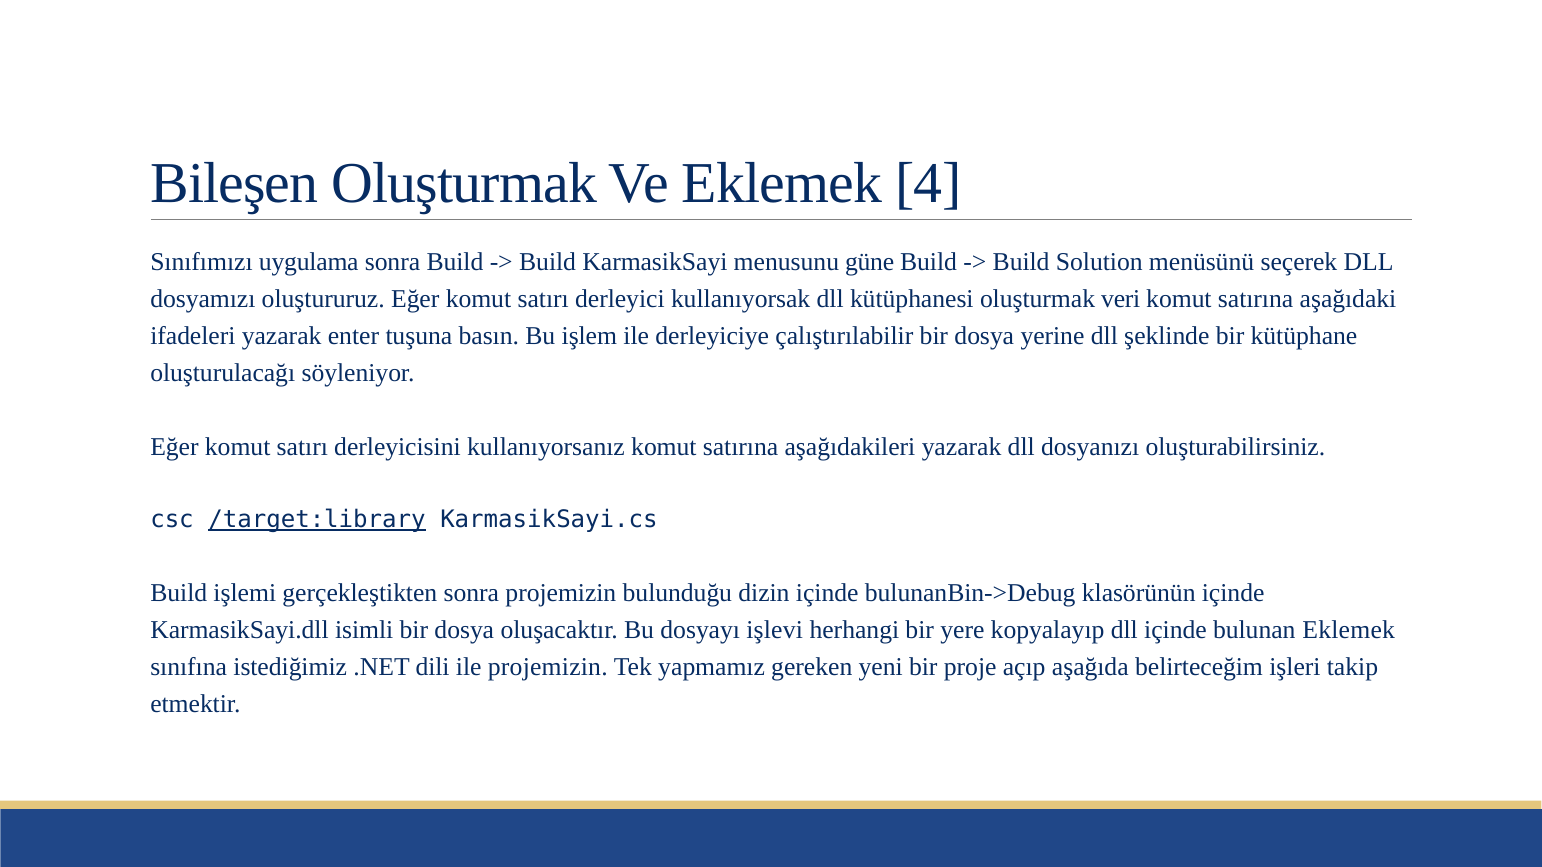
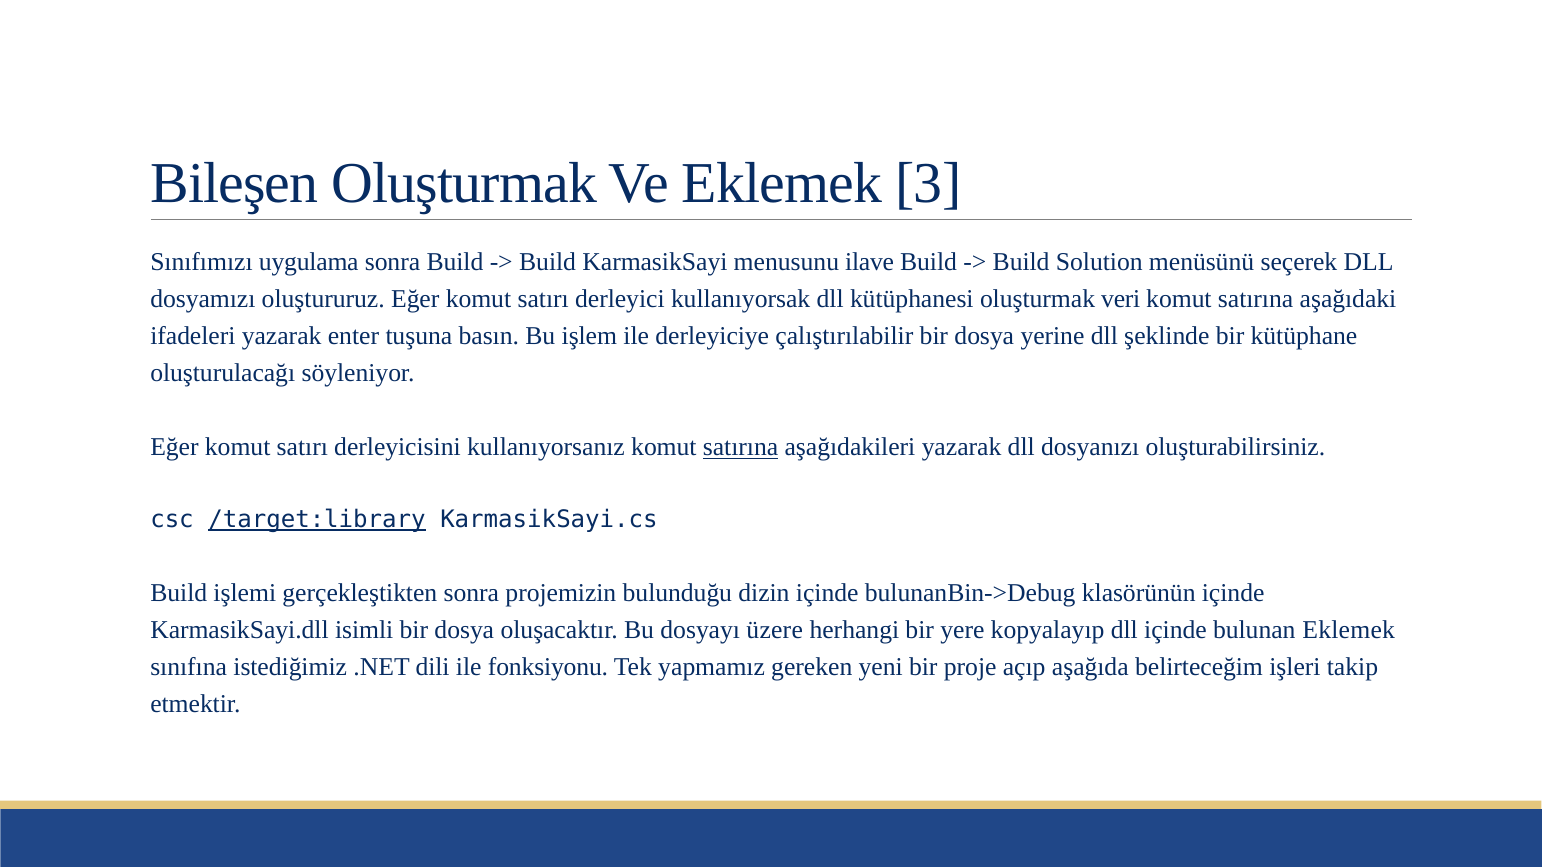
4: 4 -> 3
güne: güne -> ilave
satırına at (741, 447) underline: none -> present
işlevi: işlevi -> üzere
ile projemizin: projemizin -> fonksiyonu
